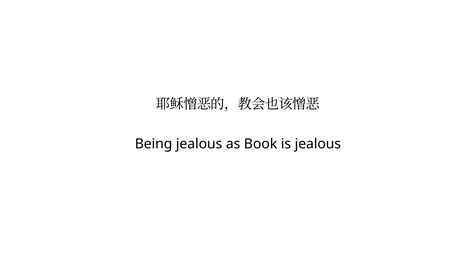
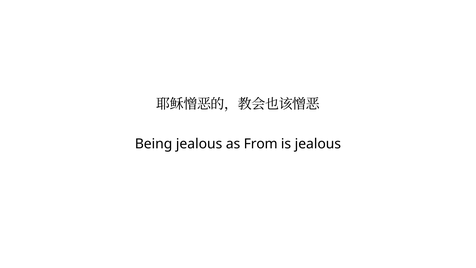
Book: Book -> From
